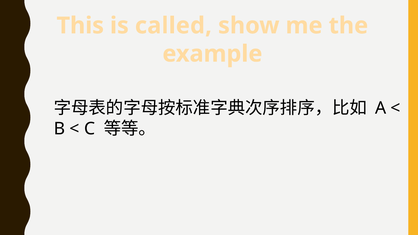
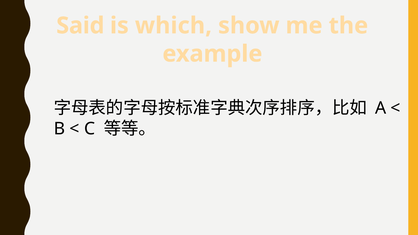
This: This -> Said
called: called -> which
